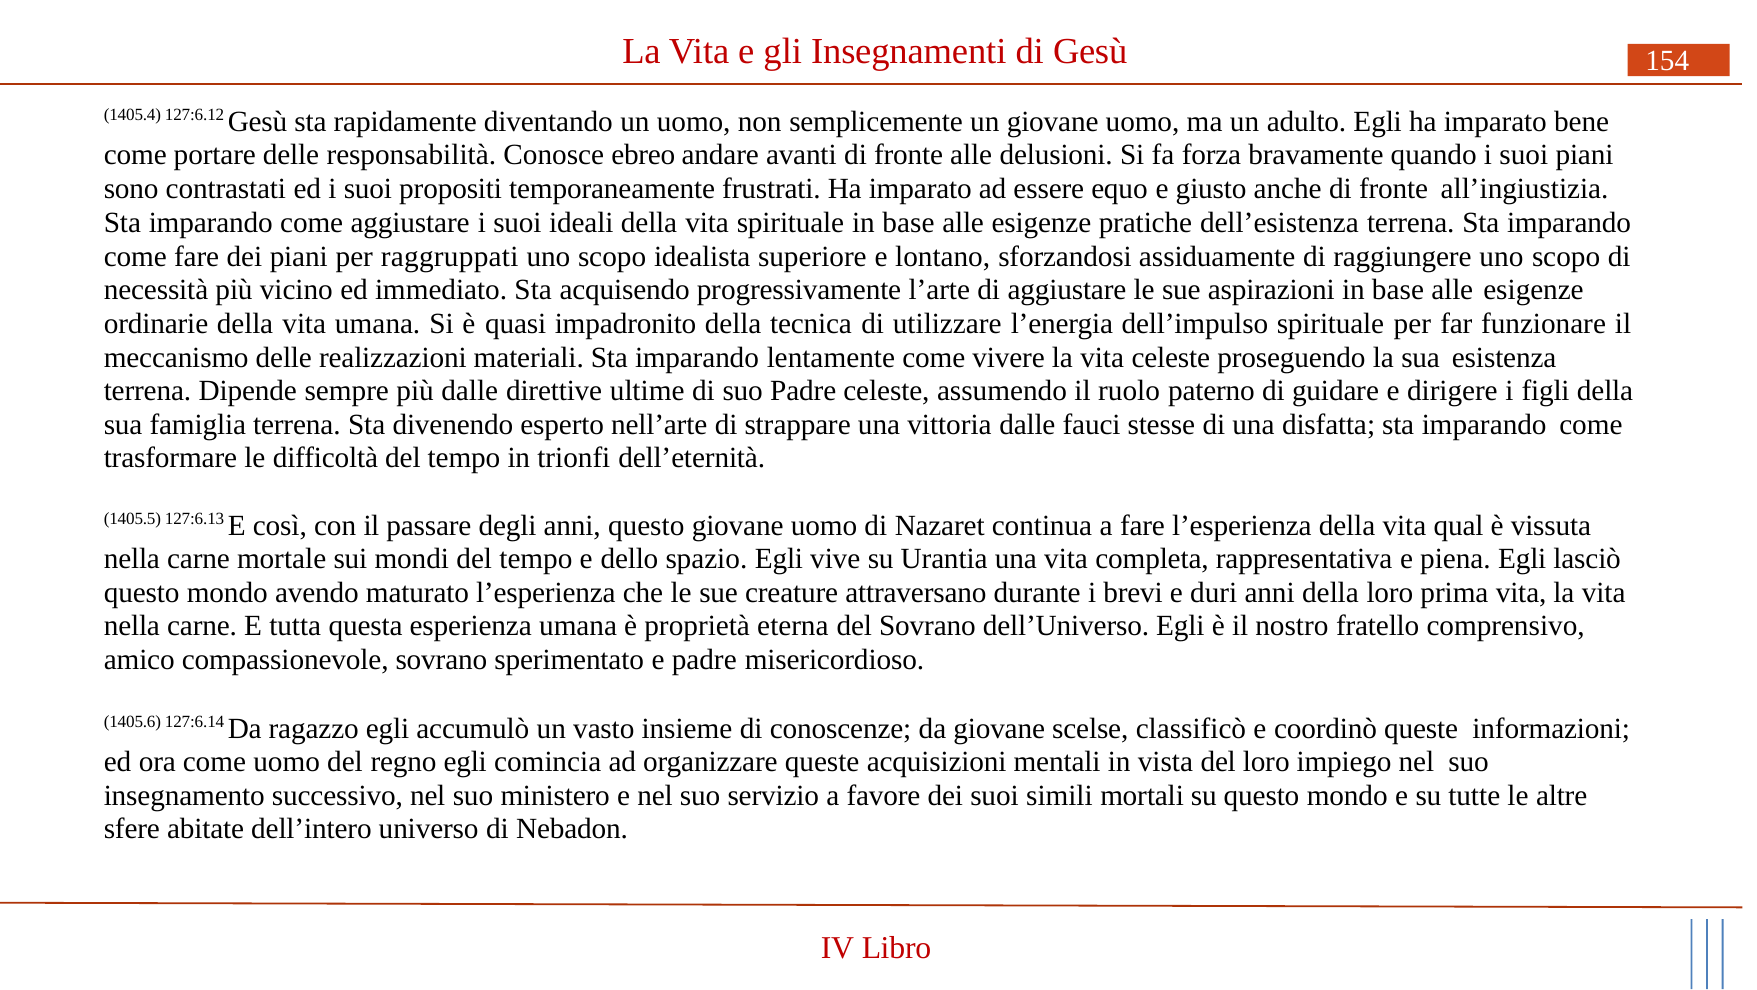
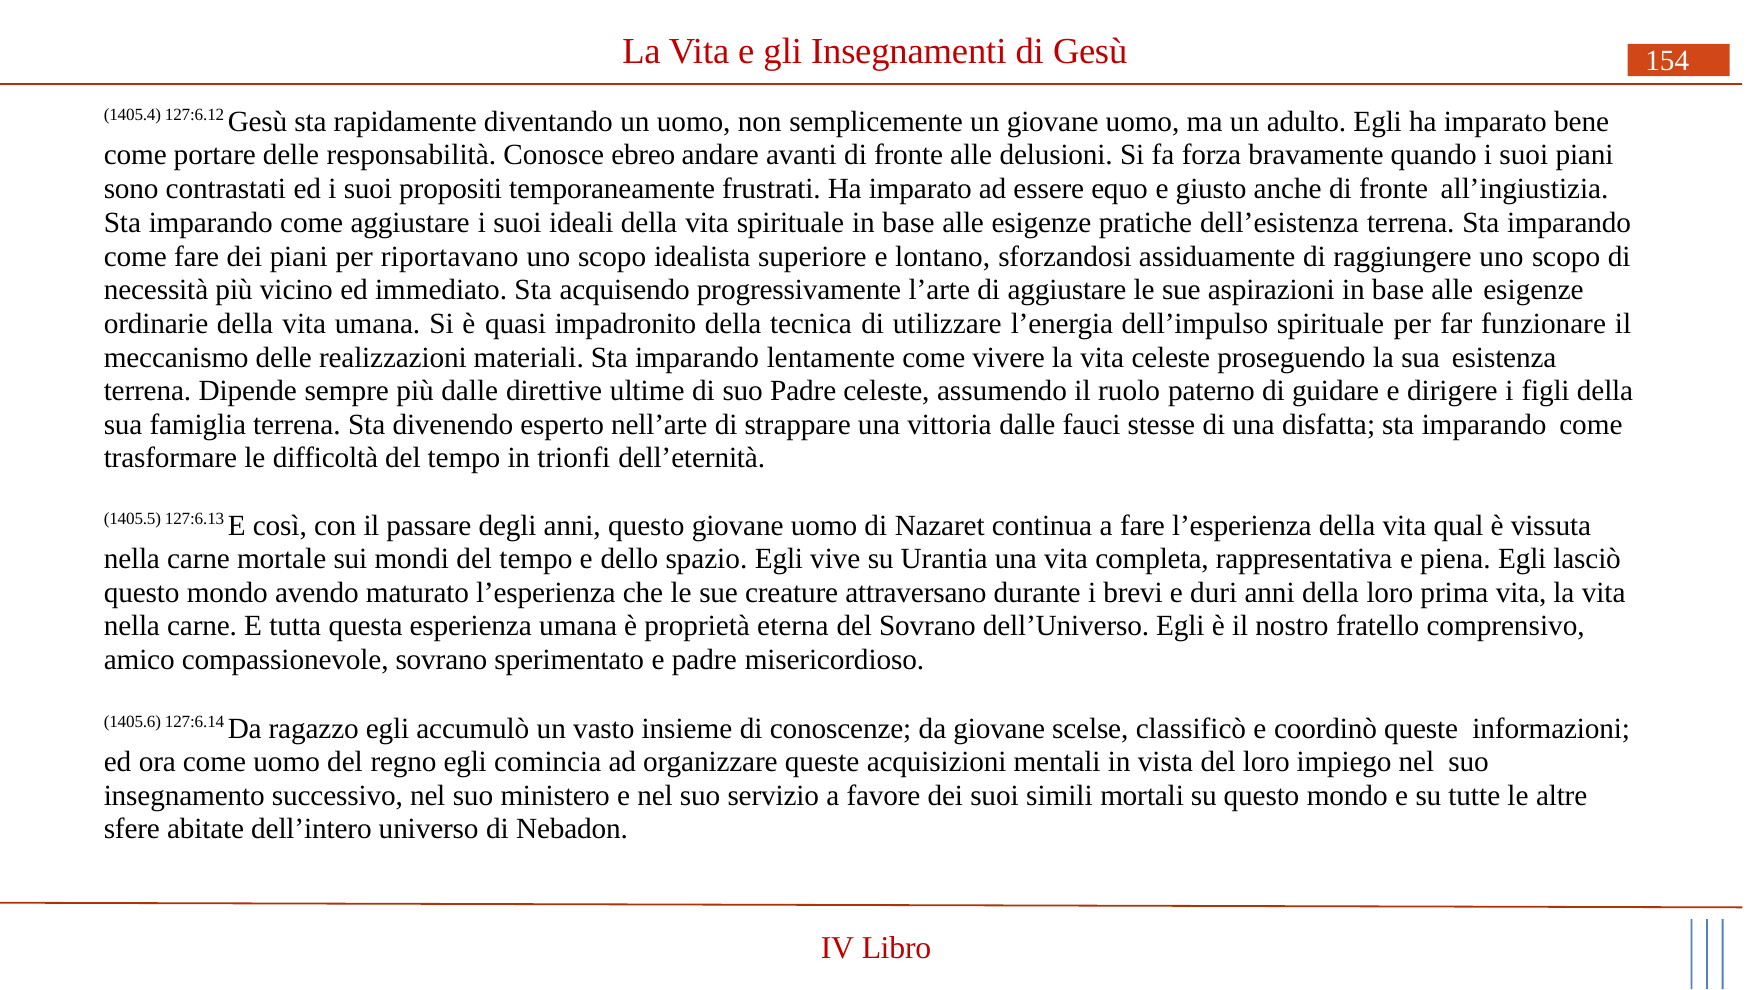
raggruppati: raggruppati -> riportavano
